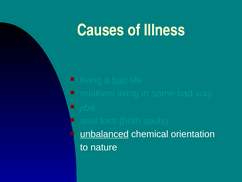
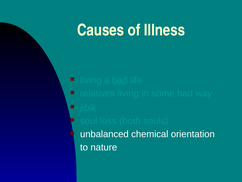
unbalanced underline: present -> none
